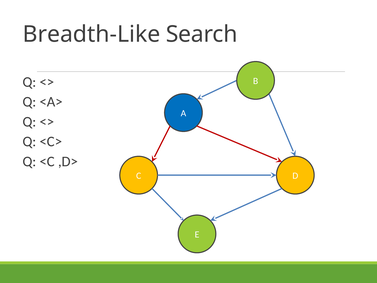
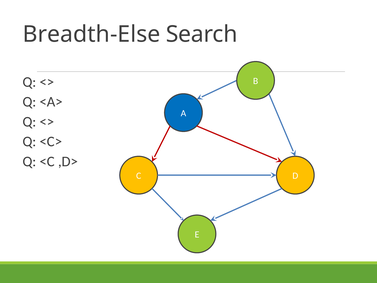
Breadth-Like: Breadth-Like -> Breadth-Else
